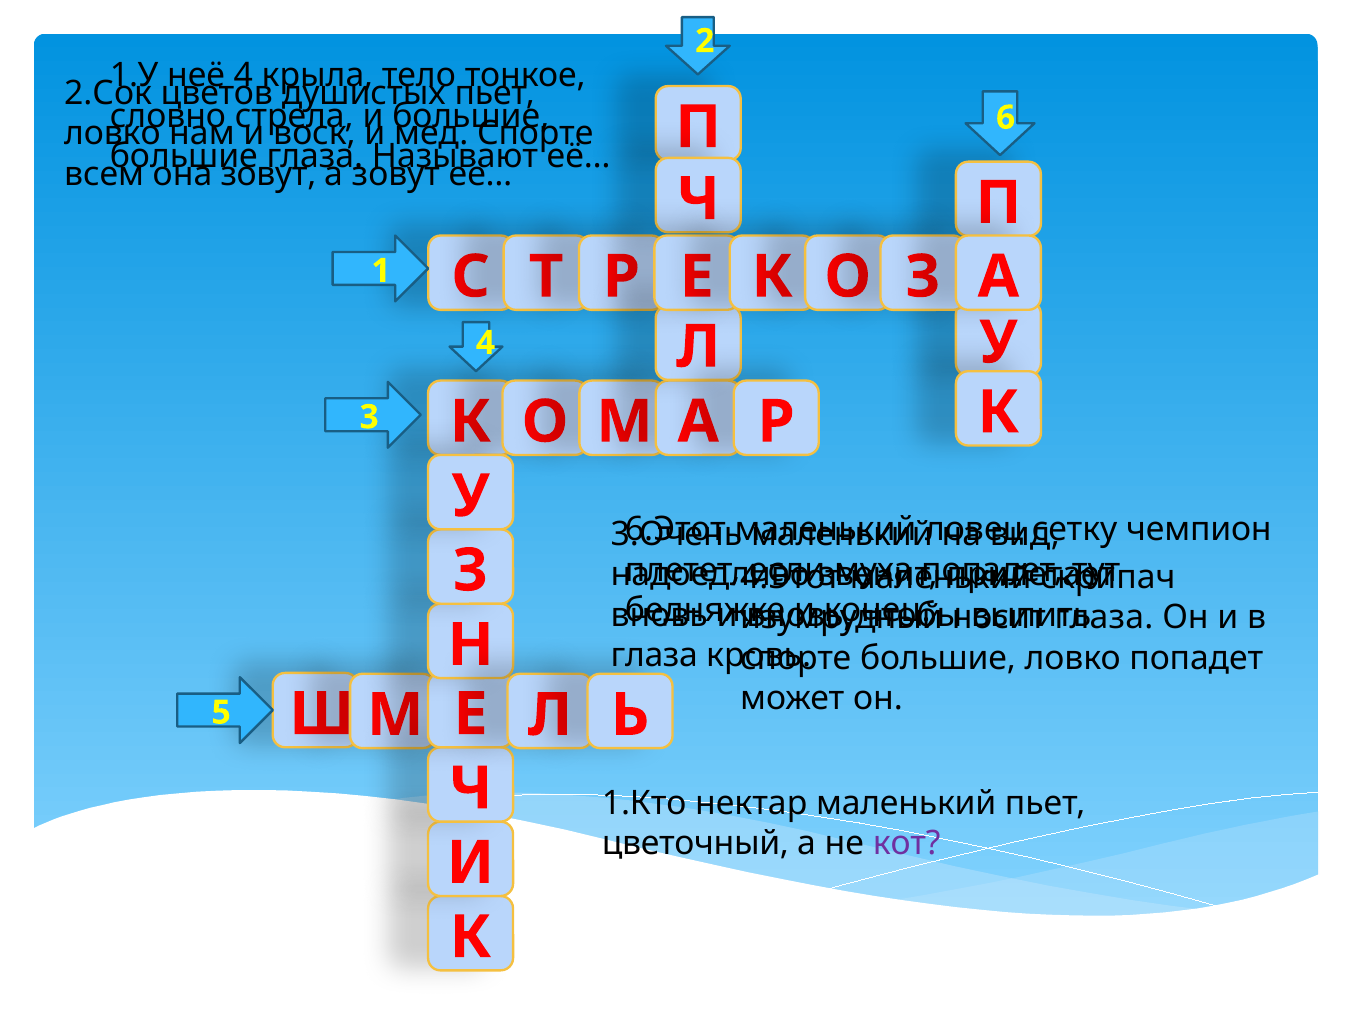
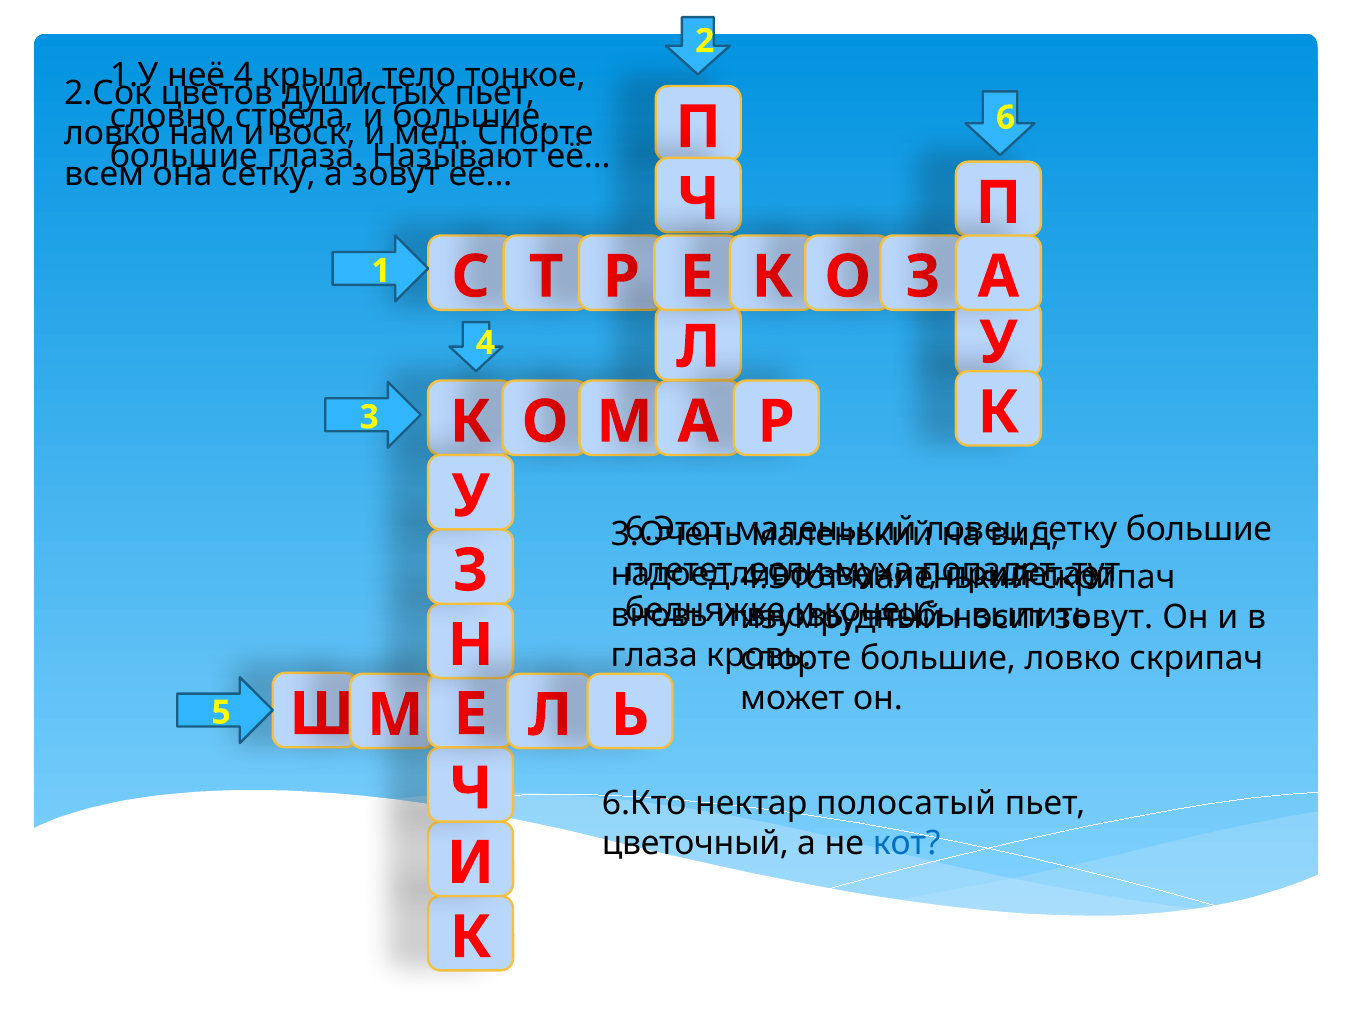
зовут at (268, 174): зовут -> сетку
сетку чемпион: чемпион -> большие
глаза at (1104, 618): глаза -> зовут
ловко попадет: попадет -> скрипач
1.Кто: 1.Кто -> 6.Кто
нектар маленький: маленький -> полосатый
кот colour: purple -> blue
